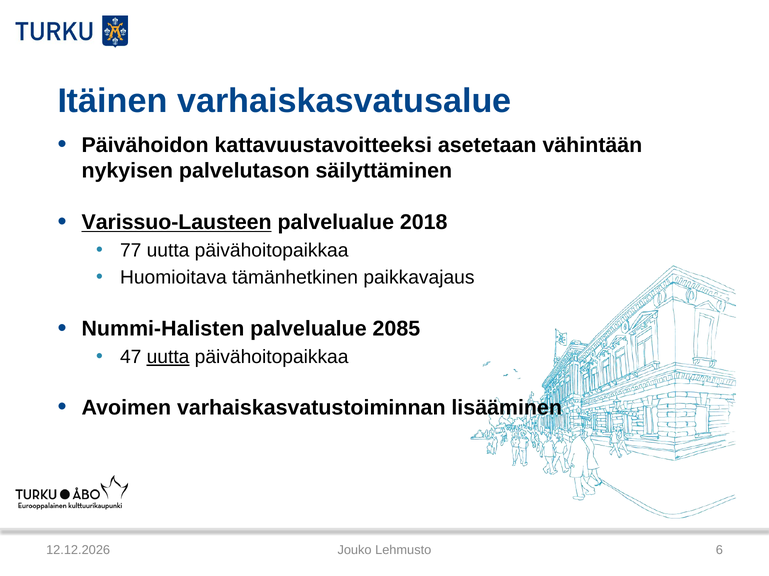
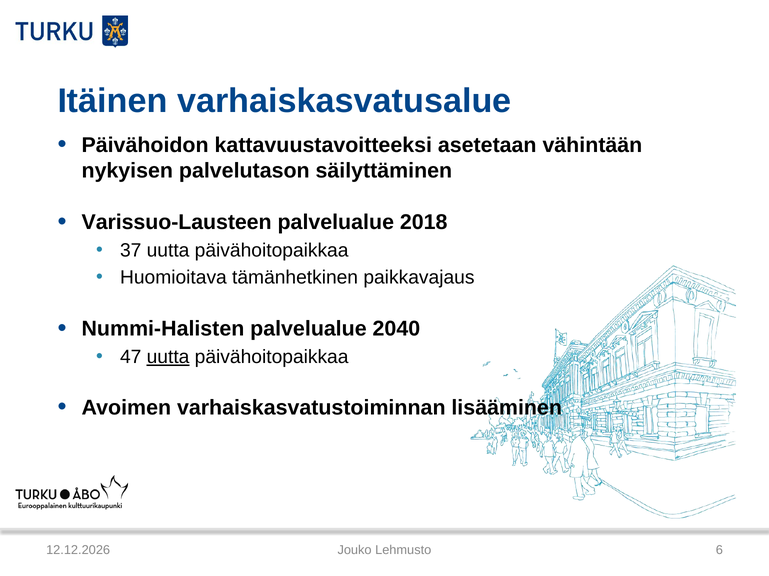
Varissuo-Lausteen underline: present -> none
77: 77 -> 37
2085: 2085 -> 2040
